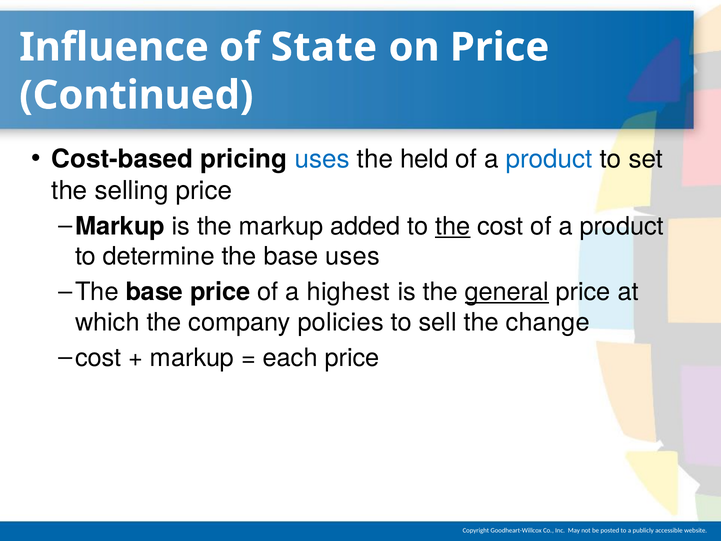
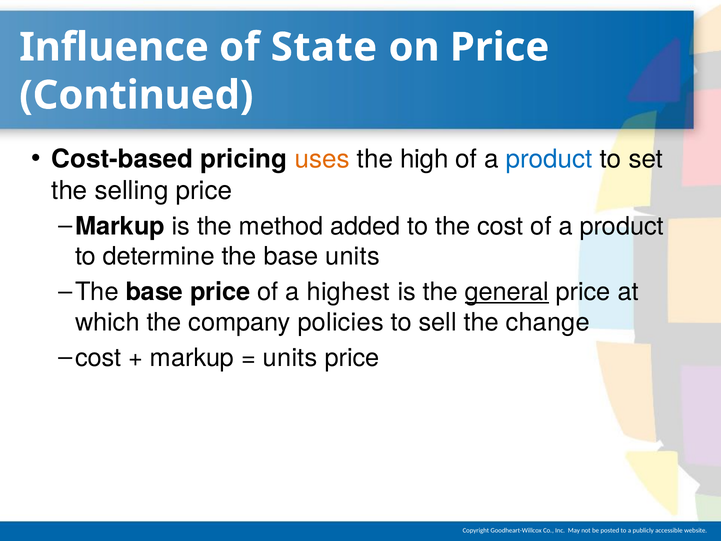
uses at (322, 159) colour: blue -> orange
held: held -> high
the markup: markup -> method
the at (453, 226) underline: present -> none
base uses: uses -> units
each at (290, 358): each -> units
